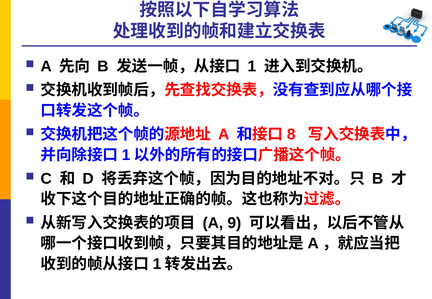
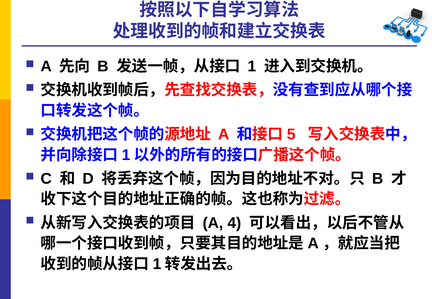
8: 8 -> 5
9: 9 -> 4
